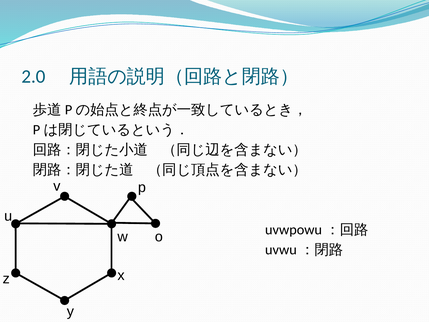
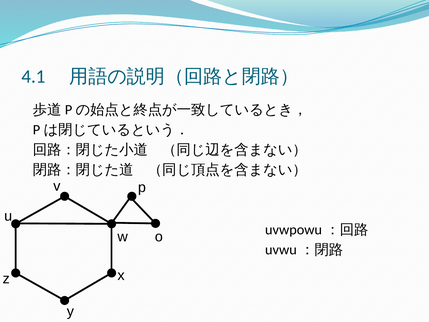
2.0: 2.0 -> 4.1
